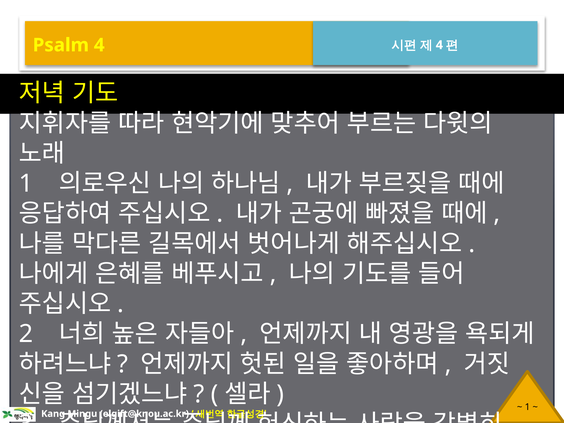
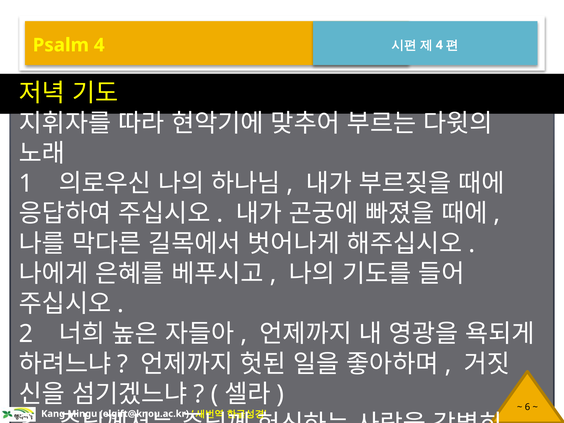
1 at (527, 407): 1 -> 6
